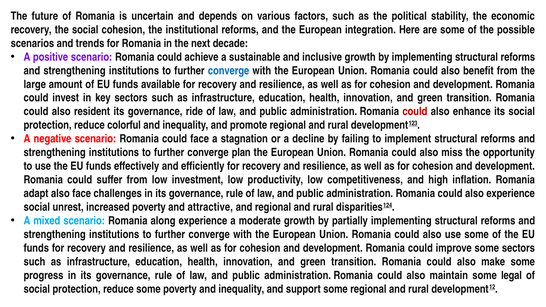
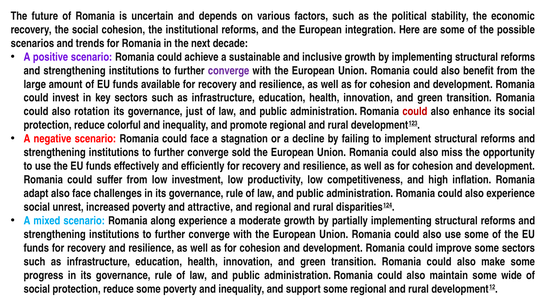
converge at (229, 71) colour: blue -> purple
resident: resident -> rotation
ride: ride -> just
plan: plan -> sold
legal: legal -> wide
